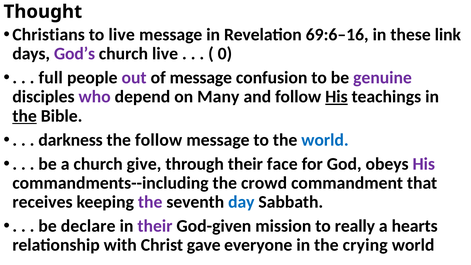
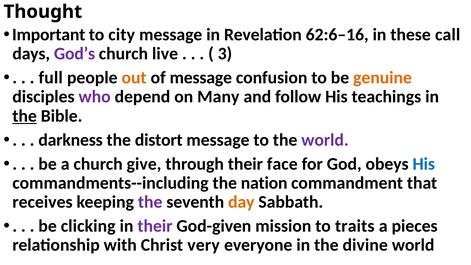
Christians: Christians -> Important
to live: live -> city
69:6–16: 69:6–16 -> 62:6–16
link: link -> call
0: 0 -> 3
out colour: purple -> orange
genuine colour: purple -> orange
His at (336, 97) underline: present -> none
the follow: follow -> distort
world at (325, 140) colour: blue -> purple
His at (424, 164) colour: purple -> blue
crowd: crowd -> nation
day colour: blue -> orange
declare: declare -> clicking
really: really -> traits
hearts: hearts -> pieces
gave: gave -> very
crying: crying -> divine
